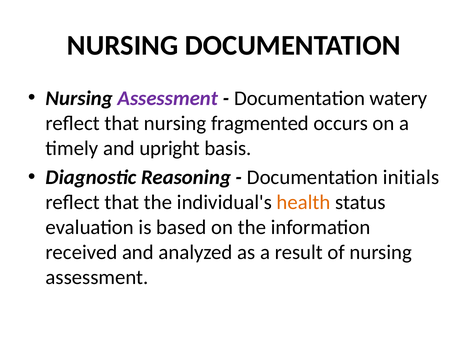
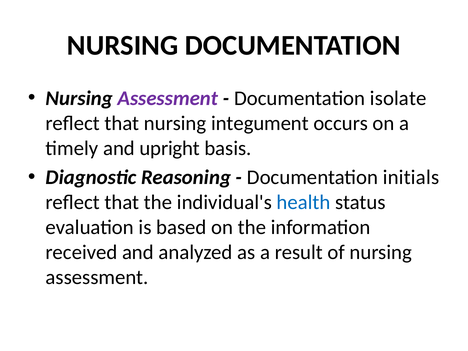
watery: watery -> isolate
fragmented: fragmented -> integument
health colour: orange -> blue
